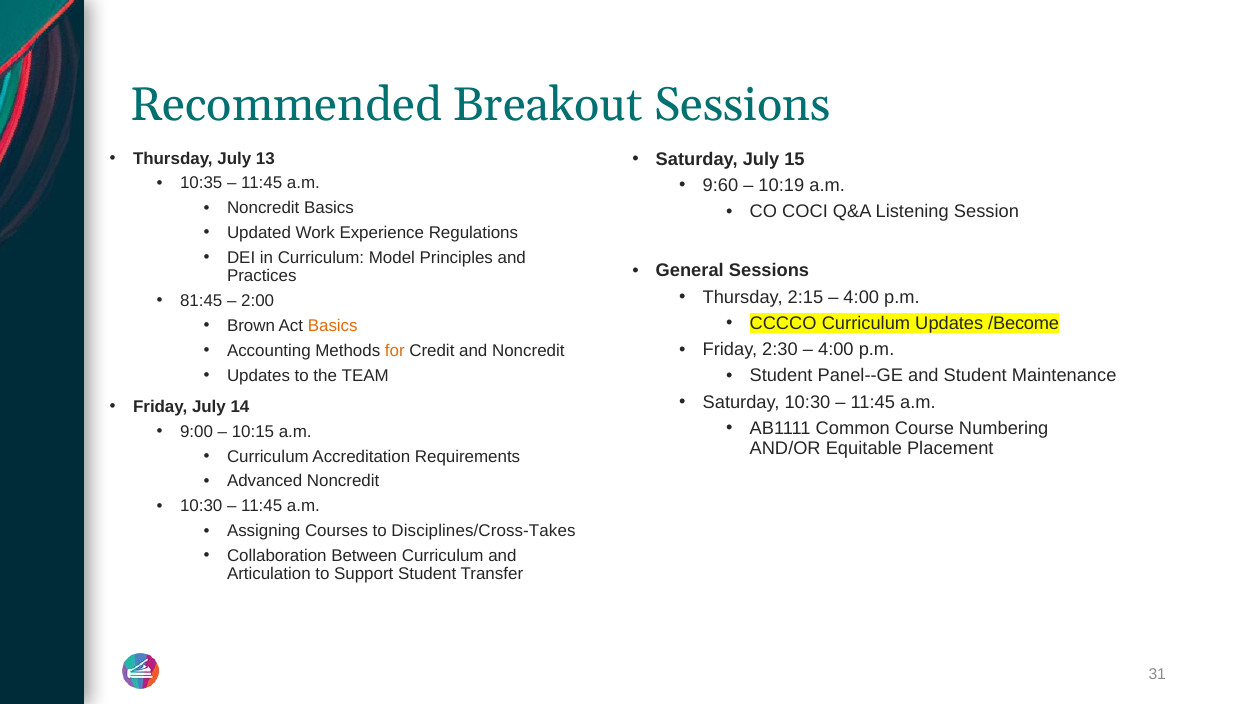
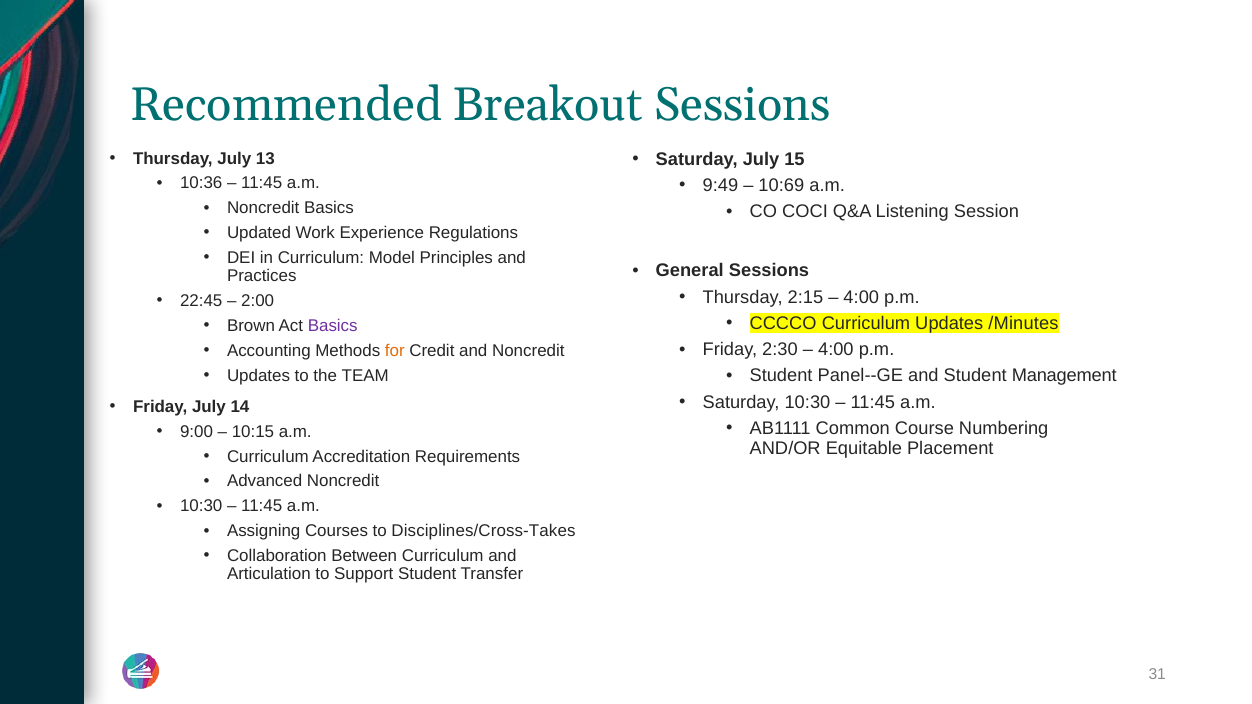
10:35: 10:35 -> 10:36
9:60: 9:60 -> 9:49
10:19: 10:19 -> 10:69
81:45: 81:45 -> 22:45
/Become: /Become -> /Minutes
Basics at (333, 326) colour: orange -> purple
Maintenance: Maintenance -> Management
